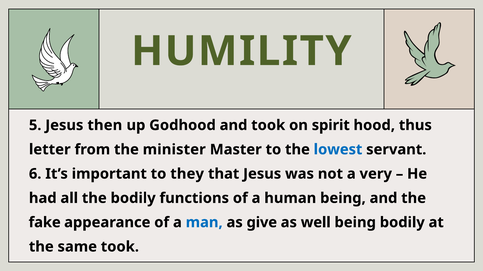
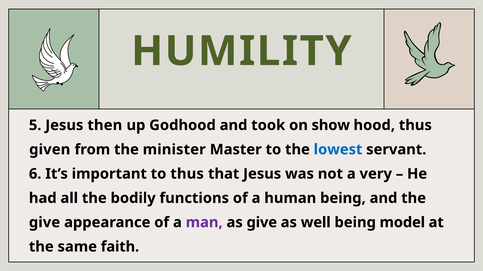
spirit: spirit -> show
letter: letter -> given
to they: they -> thus
fake at (45, 223): fake -> give
man colour: blue -> purple
being bodily: bodily -> model
same took: took -> faith
